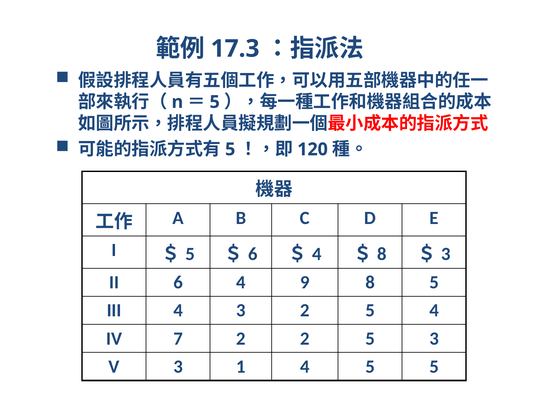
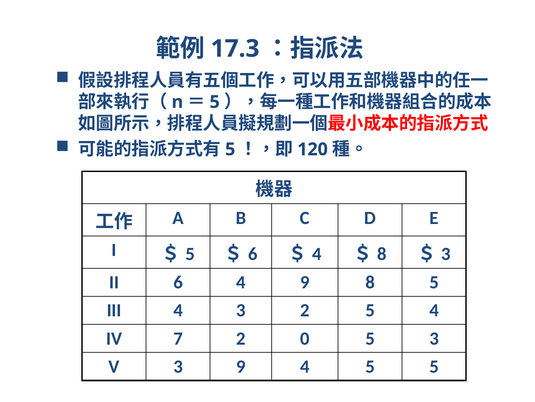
2 2: 2 -> 0
3 1: 1 -> 9
